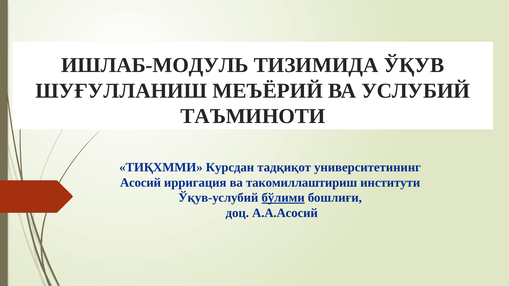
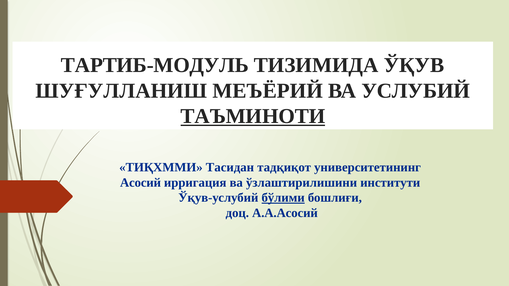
ИШЛАБ-МОДУЛЬ: ИШЛАБ-МОДУЛЬ -> ТАРТИБ-МОДУЛЬ
ТАЪМИНОТИ underline: none -> present
Курсдан: Курсдан -> Тасидан
такомиллаштириш: такомиллаштириш -> ўзлаштирилишини
